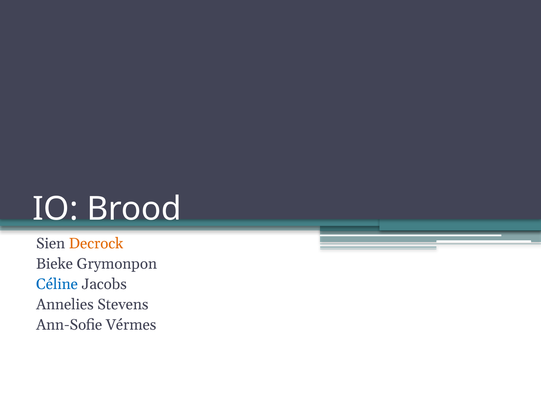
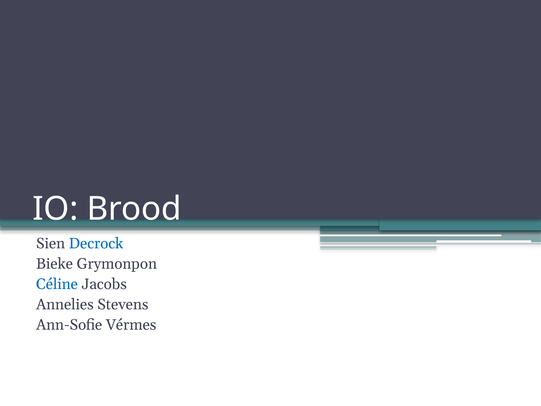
Decrock colour: orange -> blue
